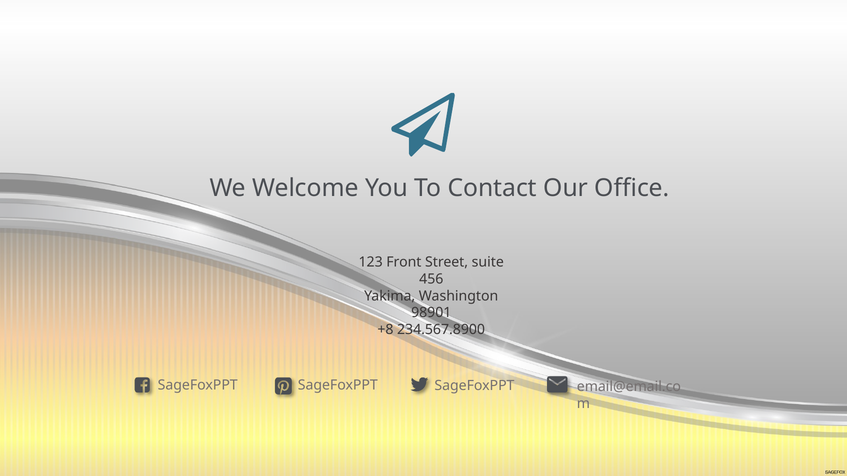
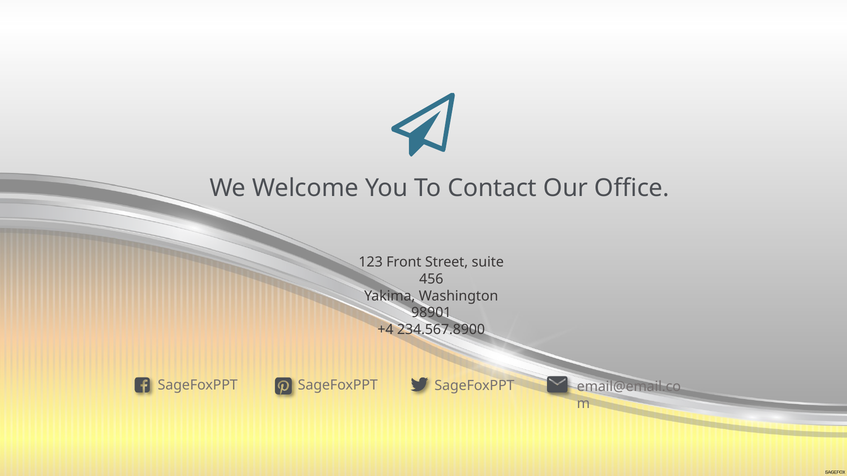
+8: +8 -> +4
